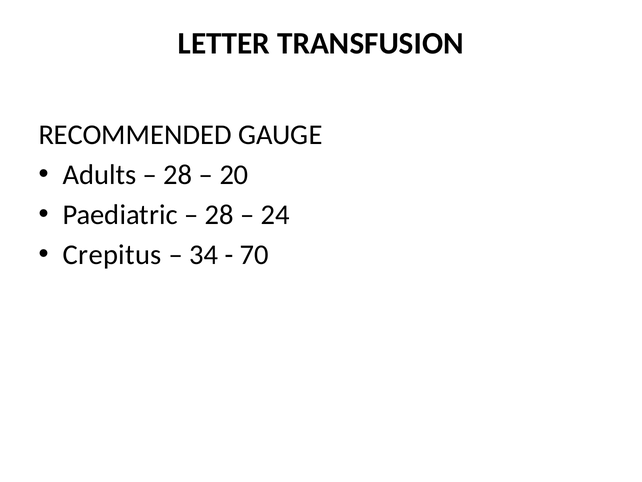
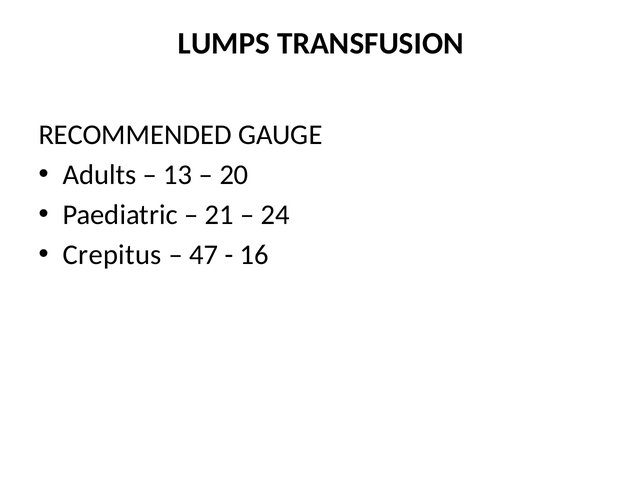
LETTER: LETTER -> LUMPS
28 at (178, 175): 28 -> 13
28 at (219, 215): 28 -> 21
34: 34 -> 47
70: 70 -> 16
